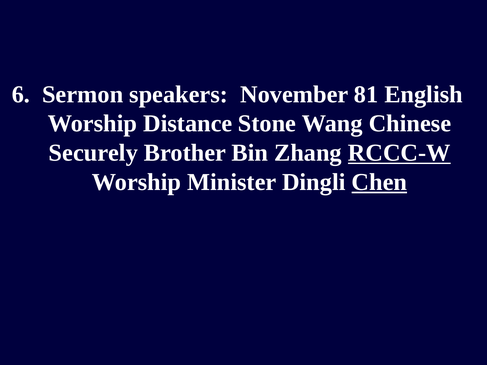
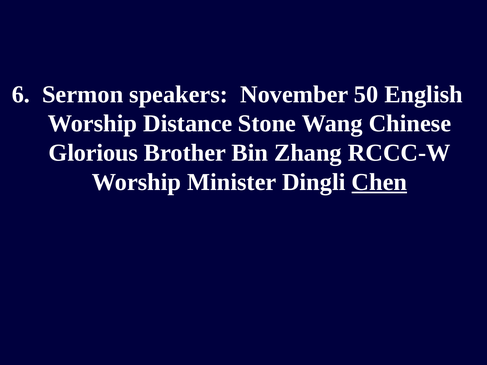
81: 81 -> 50
Securely: Securely -> Glorious
RCCC-W underline: present -> none
